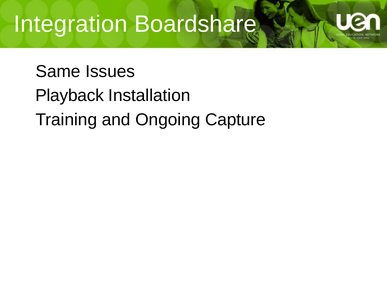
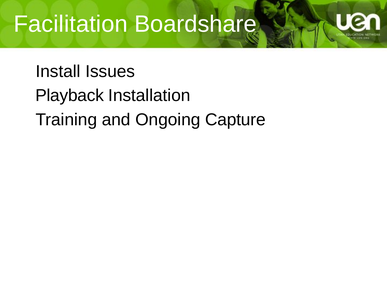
Integration: Integration -> Facilitation
Same: Same -> Install
